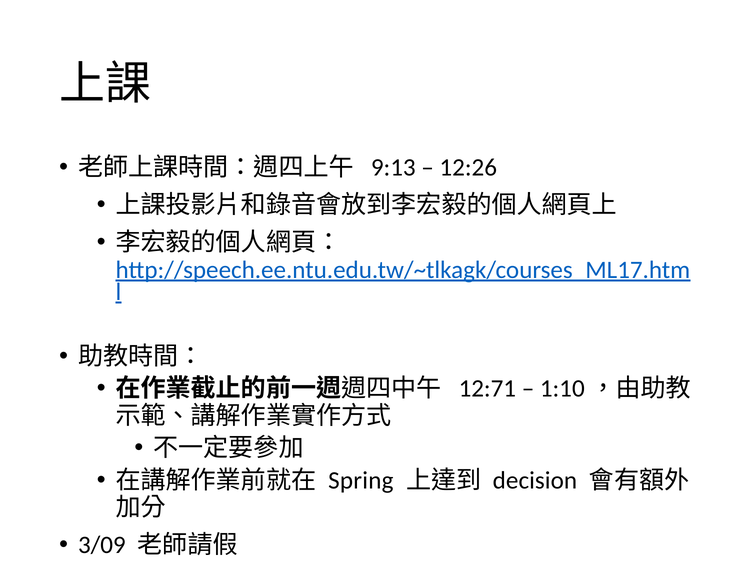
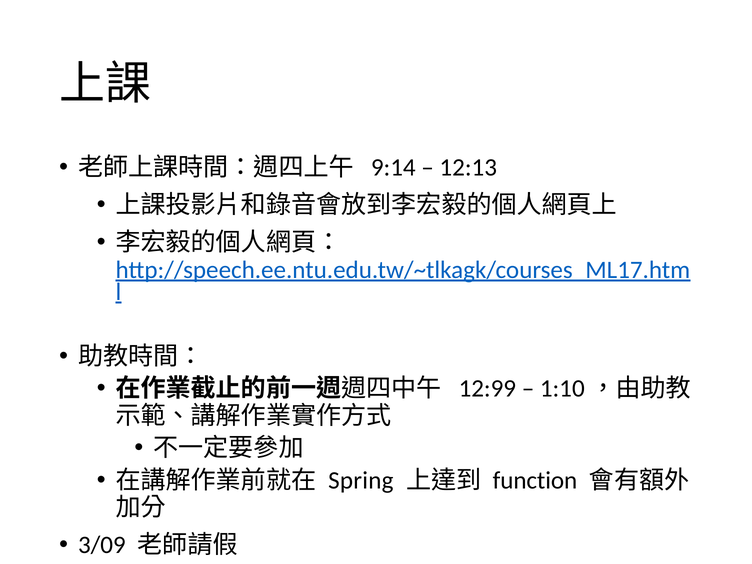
9:13: 9:13 -> 9:14
12:26: 12:26 -> 12:13
12:71: 12:71 -> 12:99
decision: decision -> function
